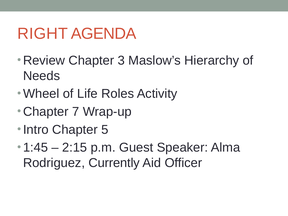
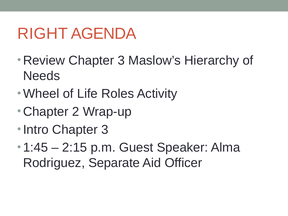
7: 7 -> 2
Intro Chapter 5: 5 -> 3
Currently: Currently -> Separate
